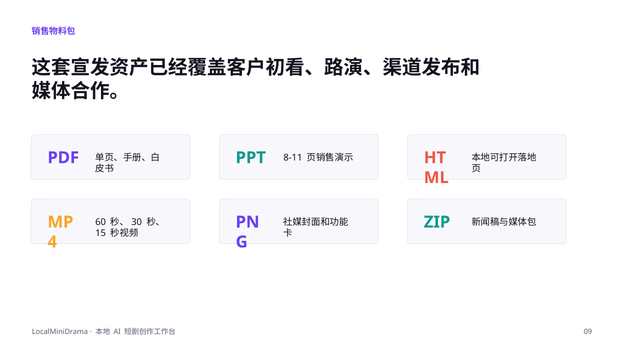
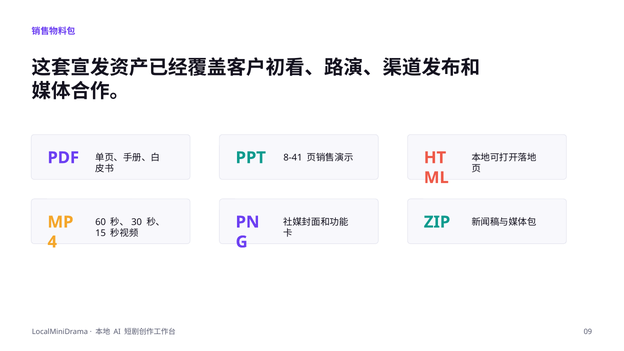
8-11: 8-11 -> 8-41
